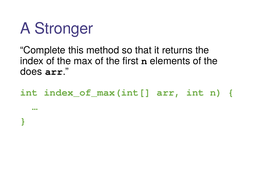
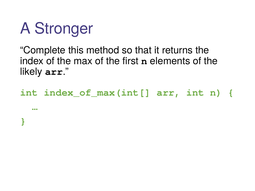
does: does -> likely
